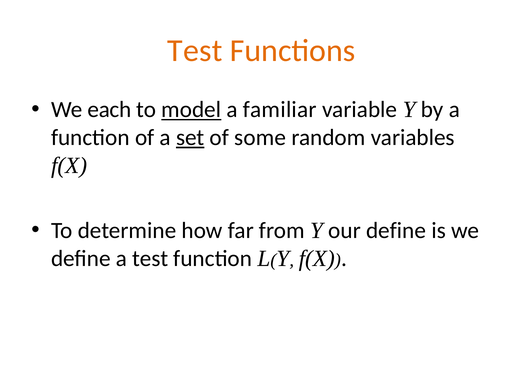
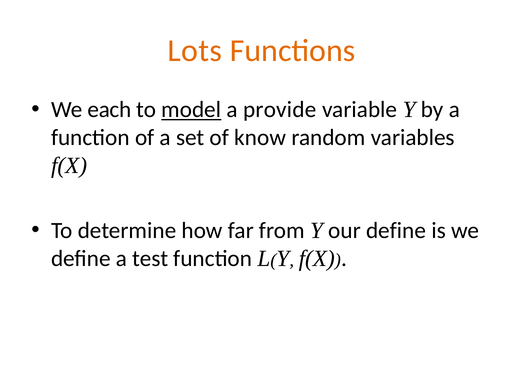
Test at (195, 51): Test -> Lots
familiar: familiar -> provide
set underline: present -> none
some: some -> know
